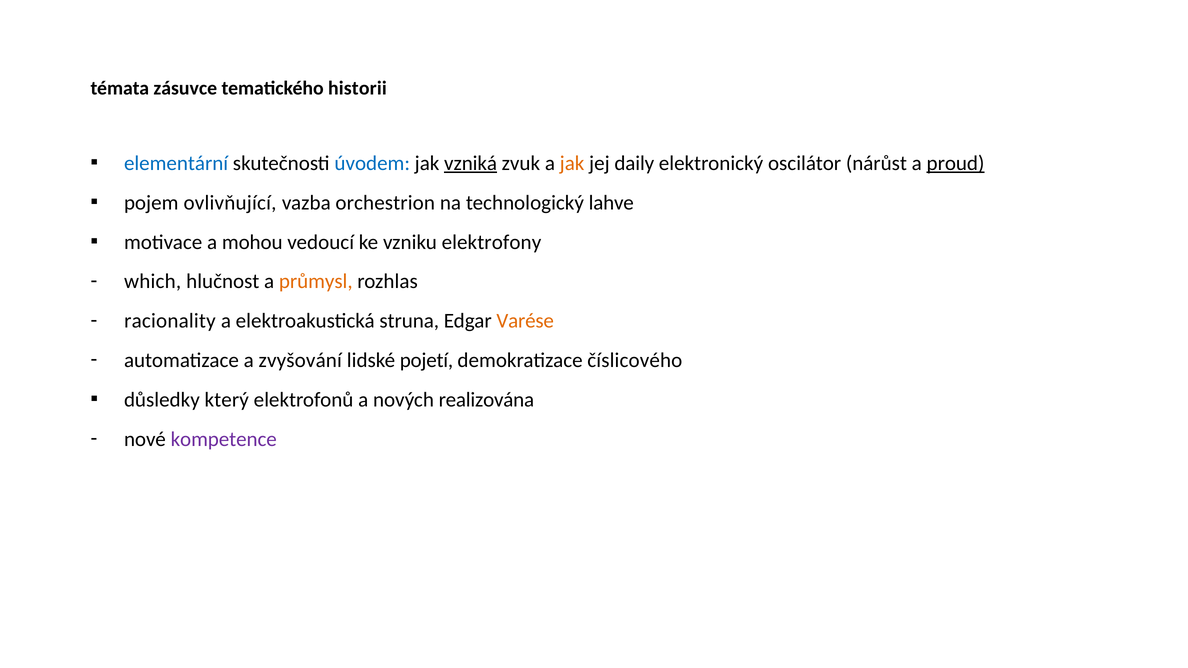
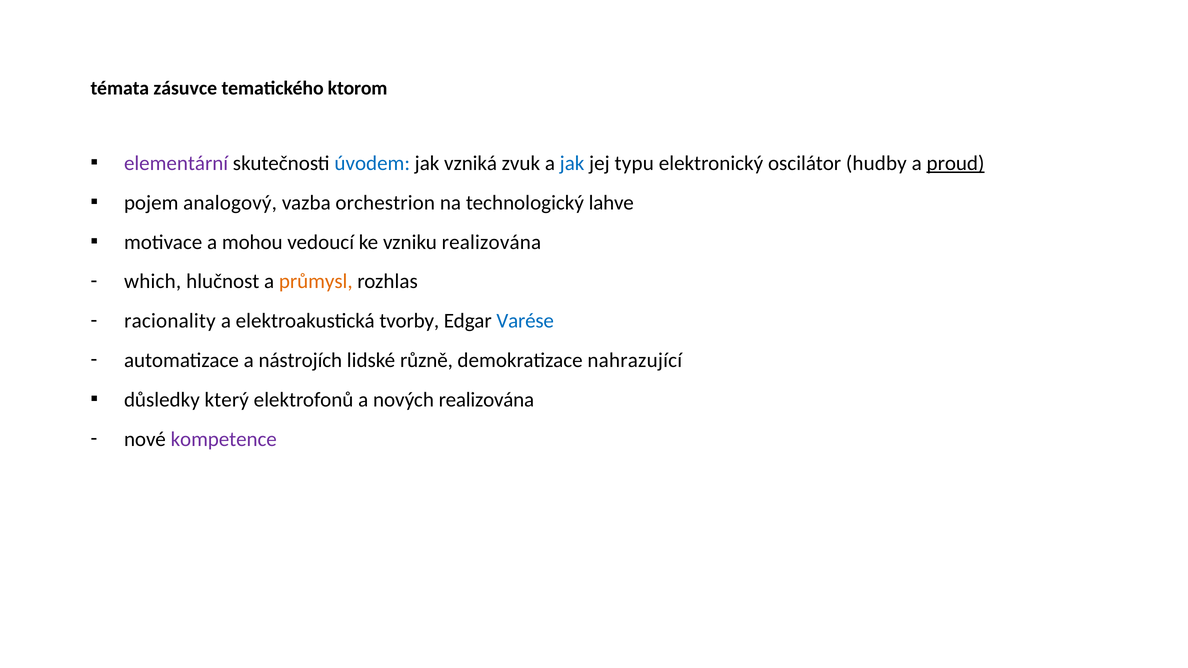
historii: historii -> ktorom
elementární colour: blue -> purple
vzniká underline: present -> none
jak at (572, 163) colour: orange -> blue
daily: daily -> typu
nárůst: nárůst -> hudby
ovlivňující: ovlivňující -> analogový
vzniku elektrofony: elektrofony -> realizována
struna: struna -> tvorby
Varése colour: orange -> blue
zvyšování: zvyšování -> nástrojích
pojetí: pojetí -> různě
číslicového: číslicového -> nahrazující
